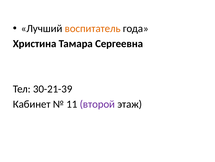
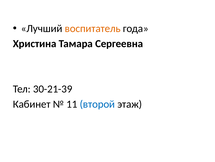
второй colour: purple -> blue
